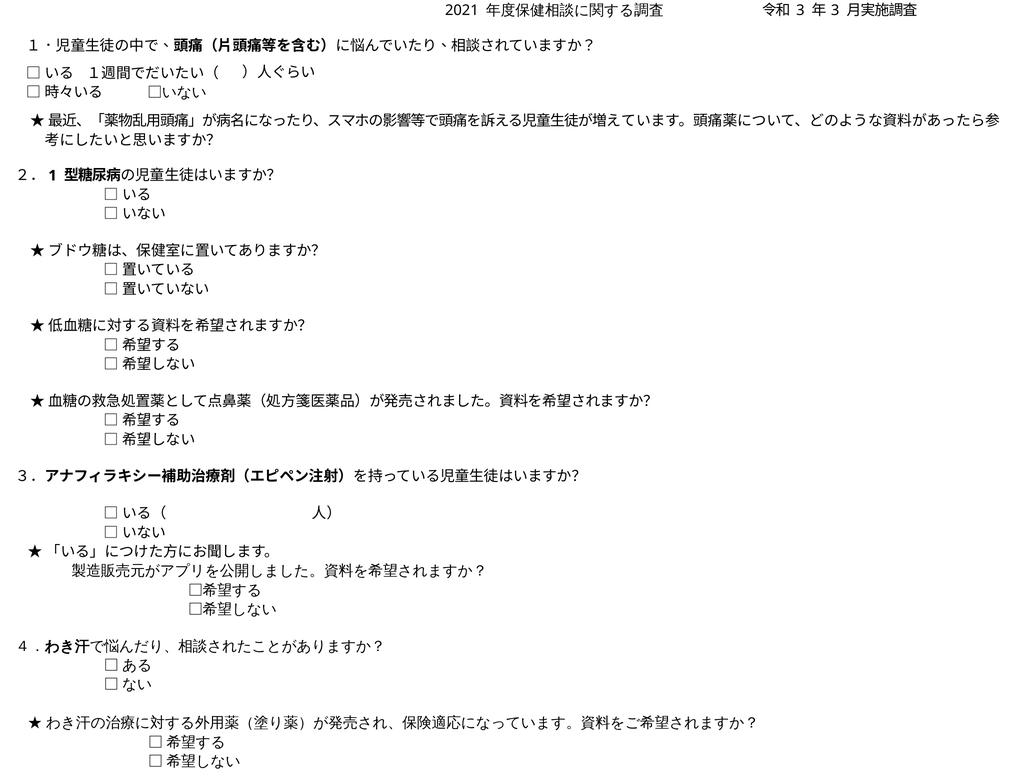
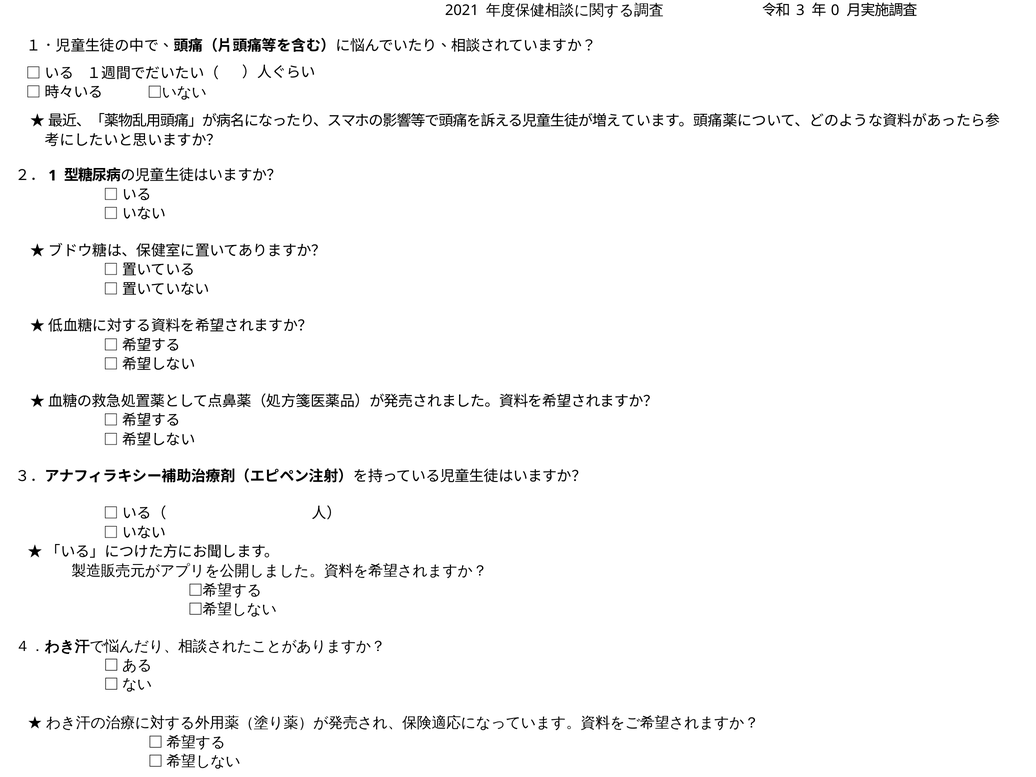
3 at (835, 11): 3 -> 0
